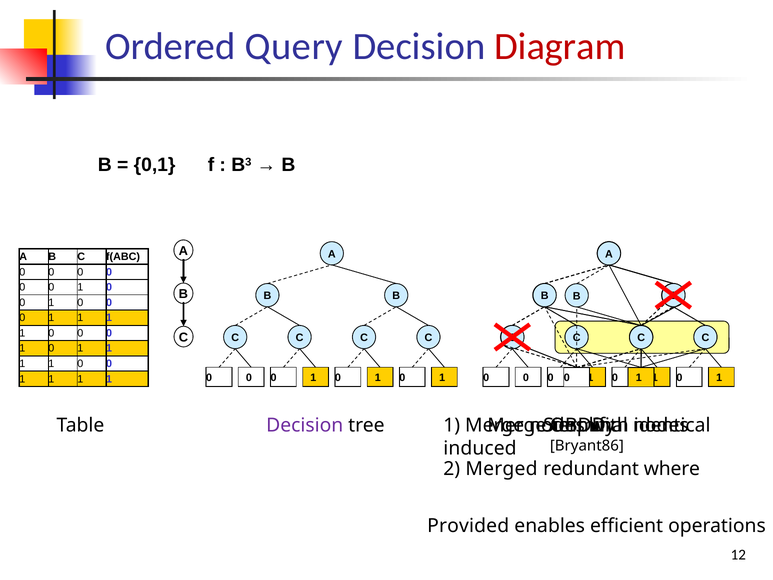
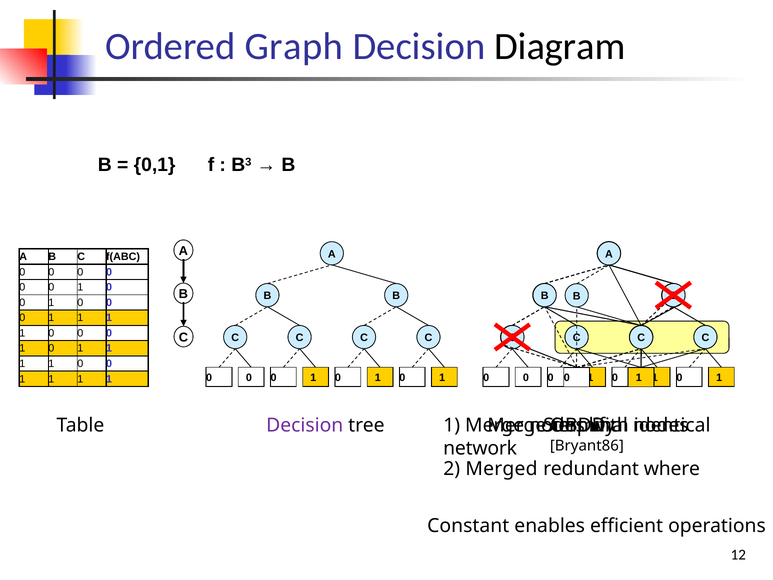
Query: Query -> Graph
Diagram colour: red -> black
induced: induced -> network
Provided: Provided -> Constant
